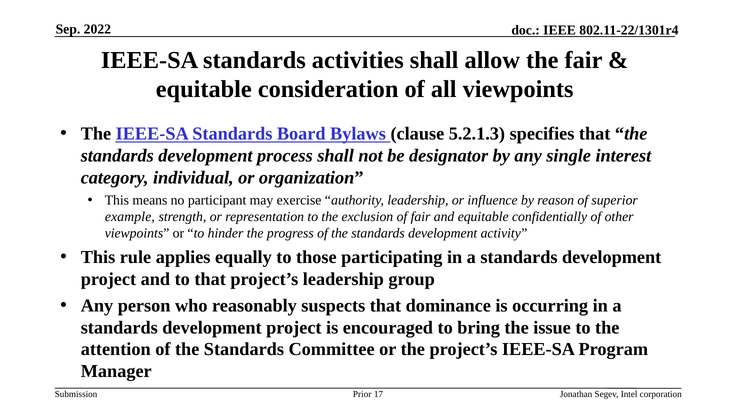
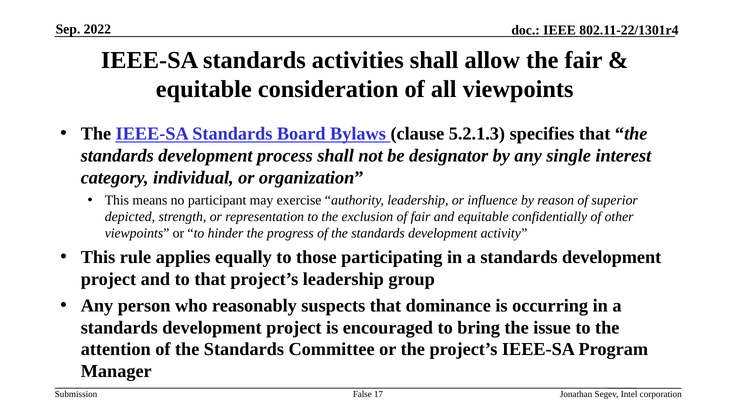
example: example -> depicted
Prior: Prior -> False
